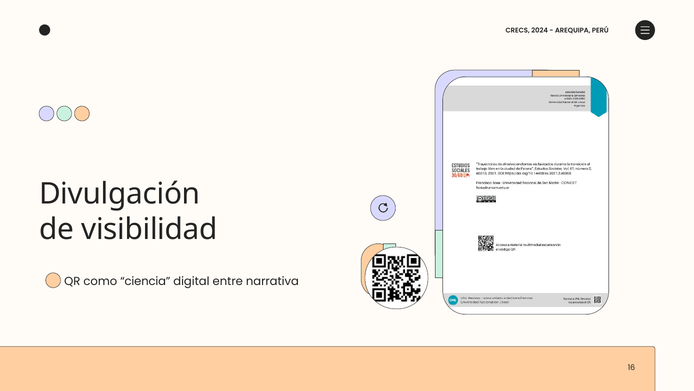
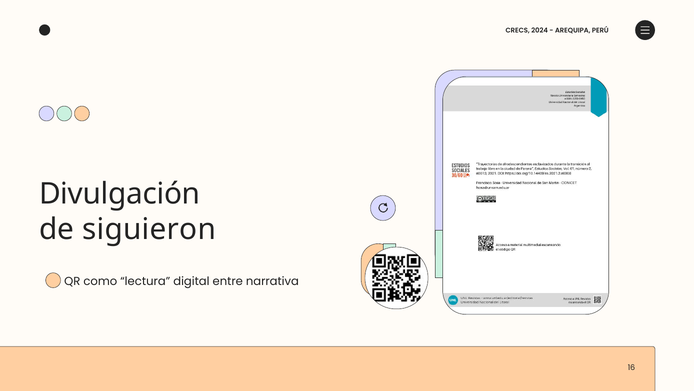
visibilidad: visibilidad -> siguieron
ciencia: ciencia -> lectura
